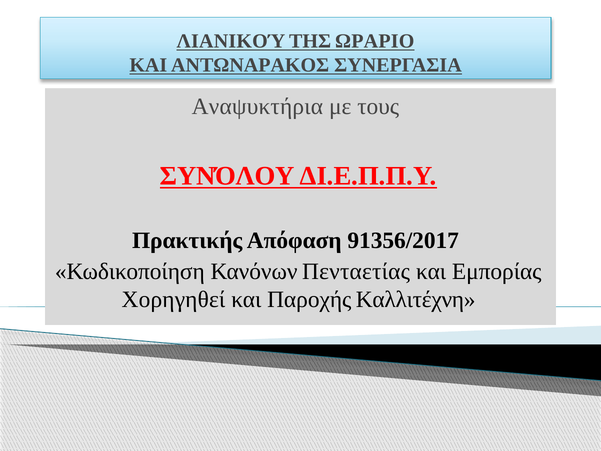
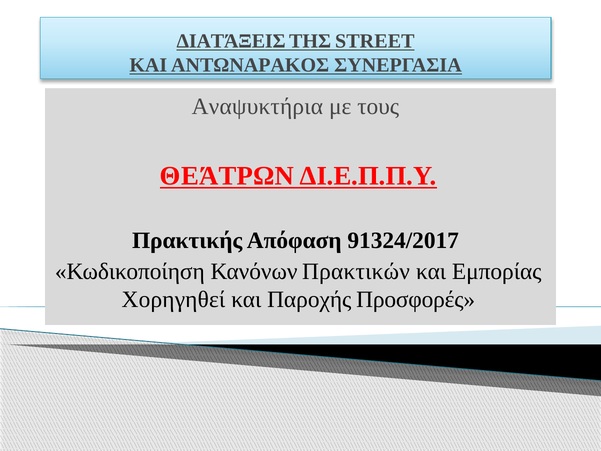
ΛΙΑΝΙΚΟΎ: ΛΙΑΝΙΚΟΎ -> ΔΙΑΤΆΞΕΙΣ
ΩΡΑΡΙΟ: ΩΡΑΡΙΟ -> STREET
ΣΥΝΌΛΟΥ: ΣΥΝΌΛΟΥ -> ΘΕΆΤΡΩΝ
91356/2017: 91356/2017 -> 91324/2017
Πενταετίας: Πενταετίας -> Πρακτικών
Καλλιτέχνη: Καλλιτέχνη -> Προσφορές
